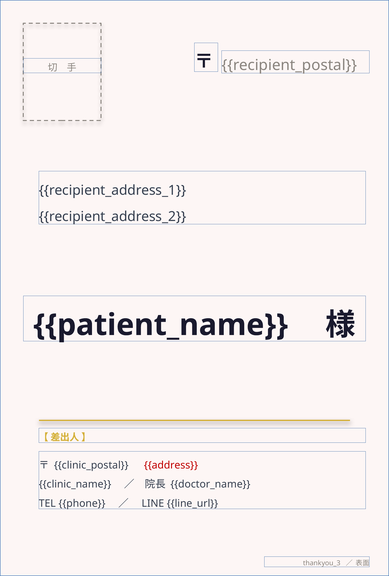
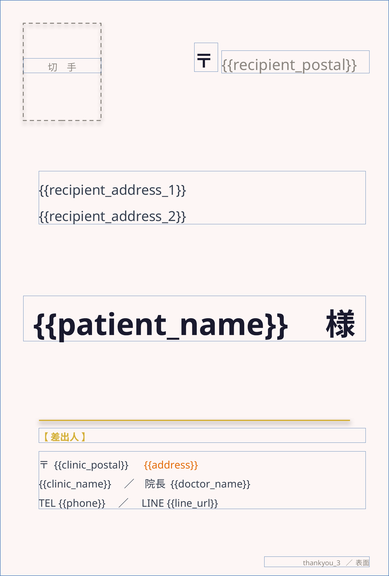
address colour: red -> orange
